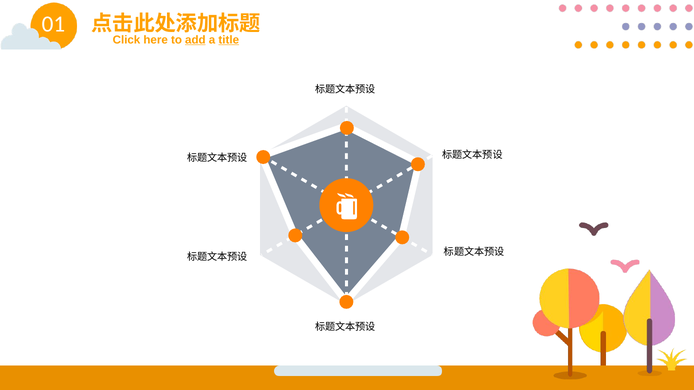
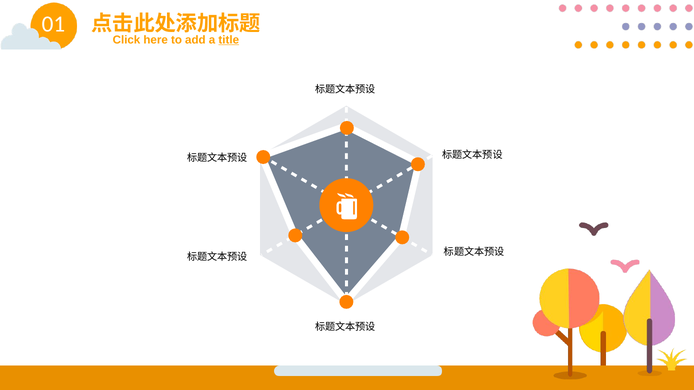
add underline: present -> none
